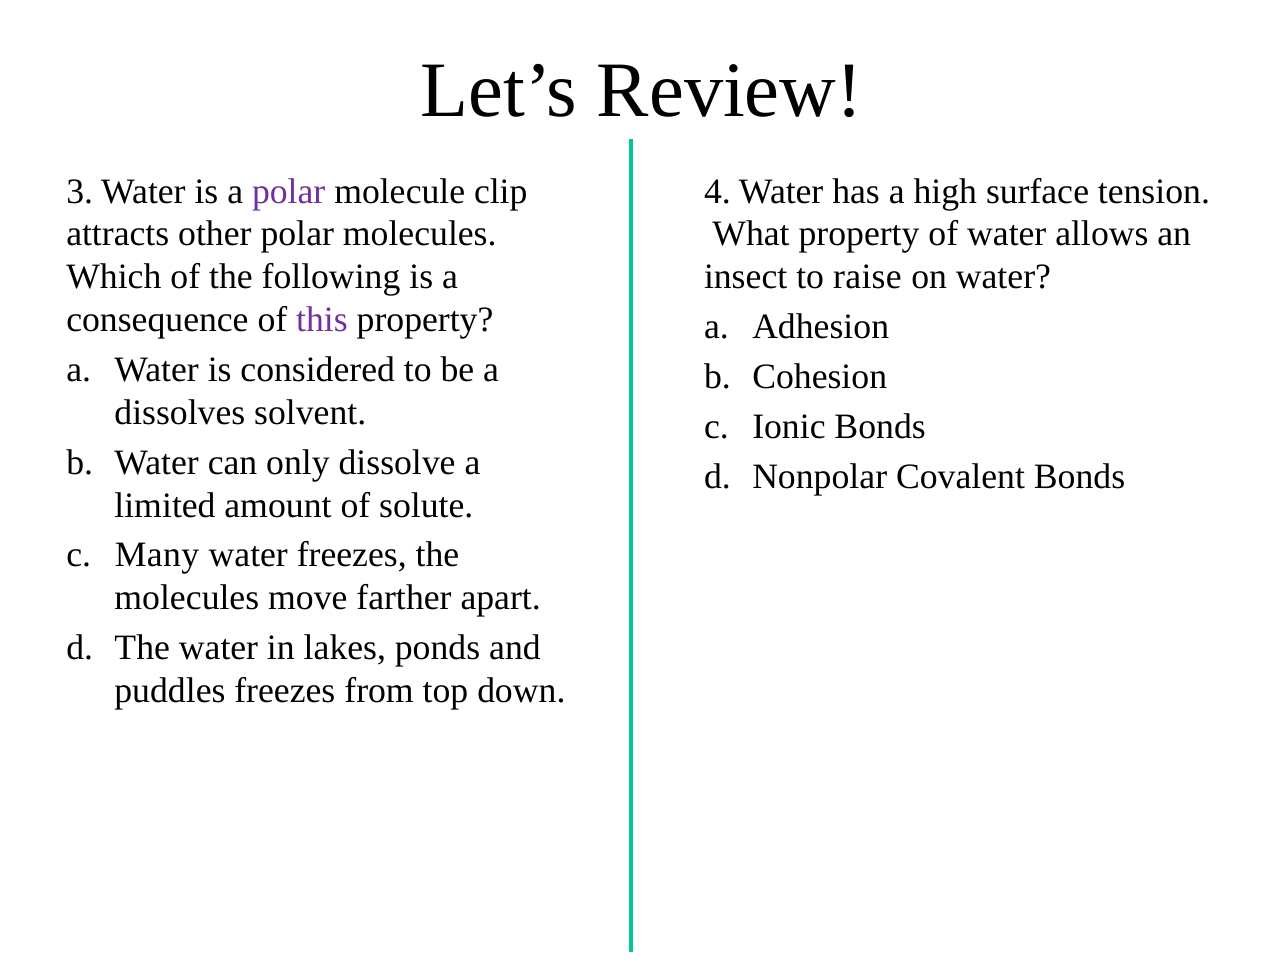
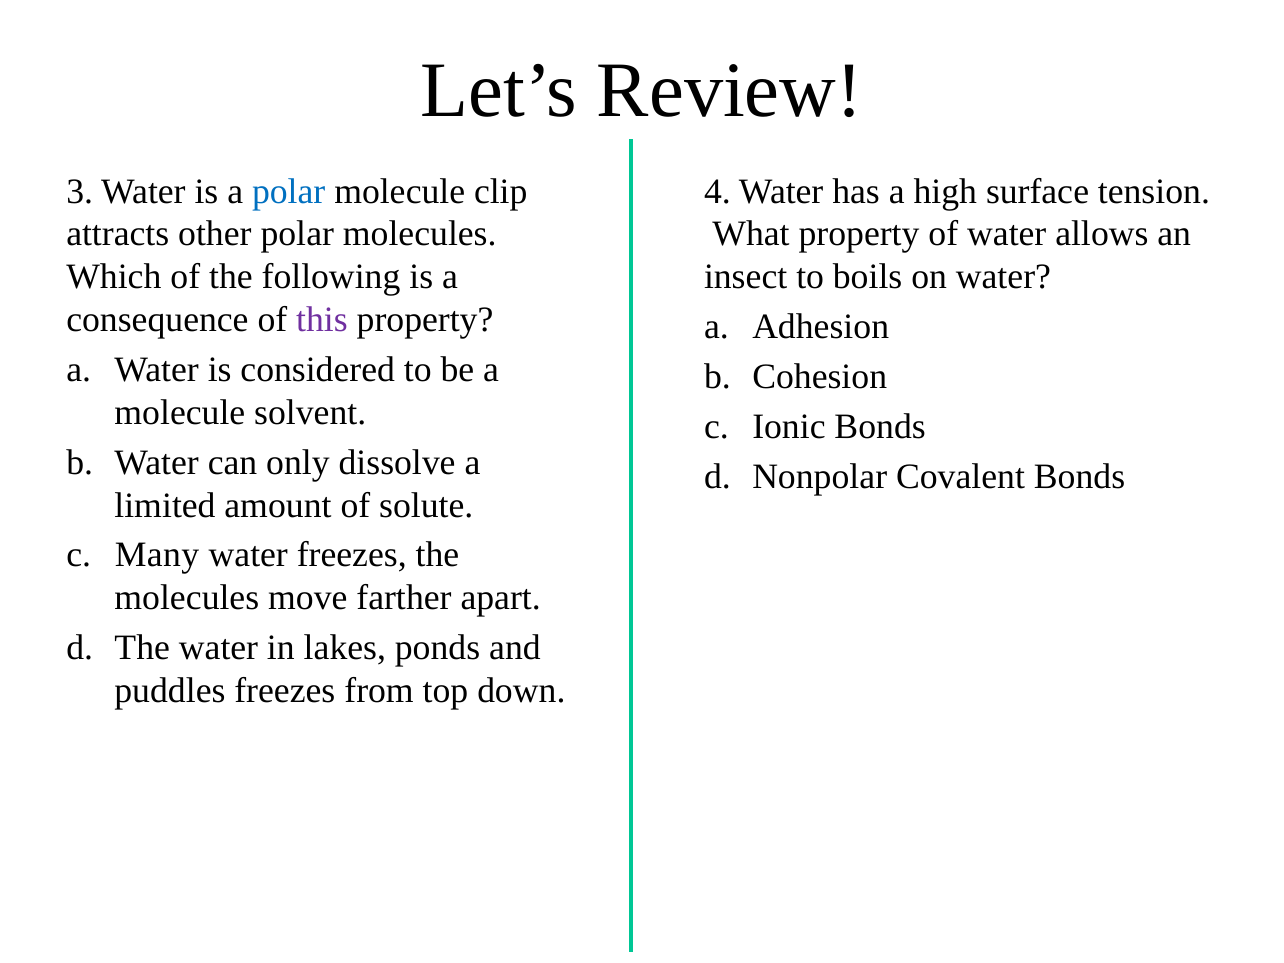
polar at (289, 191) colour: purple -> blue
raise: raise -> boils
dissolves at (180, 412): dissolves -> molecule
